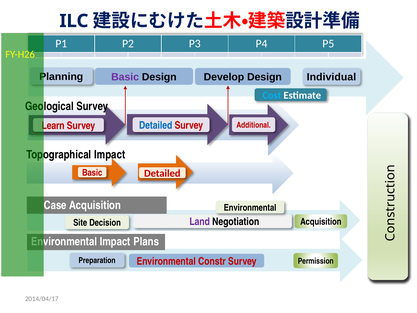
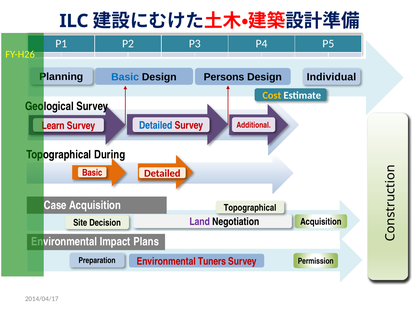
Basic at (125, 77) colour: purple -> blue
Develop: Develop -> Persons
Cost colour: light blue -> yellow
Impact at (110, 154): Impact -> During
Environmental at (250, 208): Environmental -> Topographical
Constr: Constr -> Tuners
